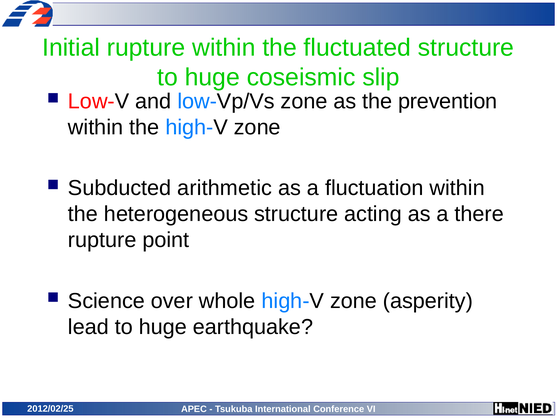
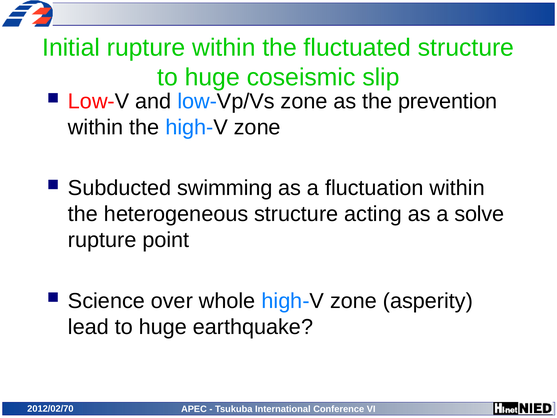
arithmetic: arithmetic -> swimming
there: there -> solve
2012/02/25: 2012/02/25 -> 2012/02/70
